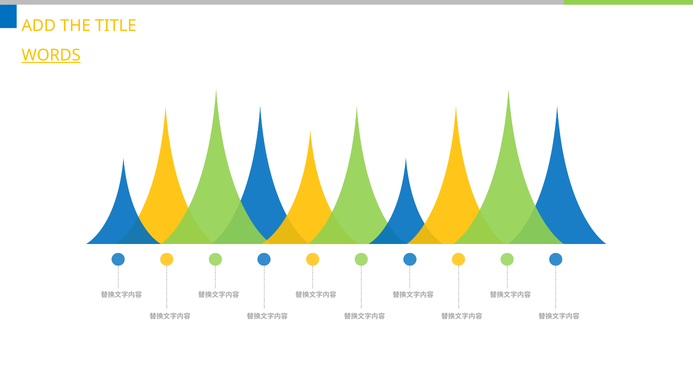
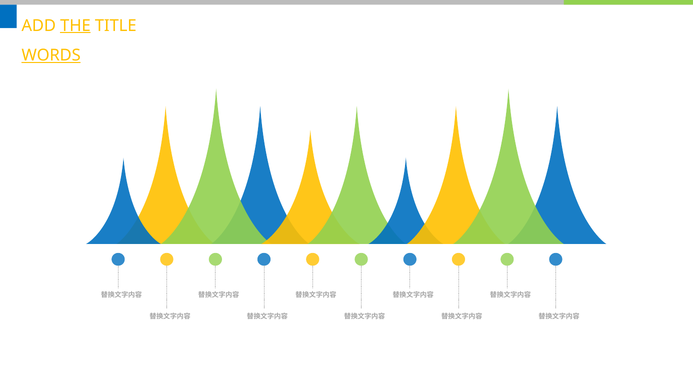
THE underline: none -> present
